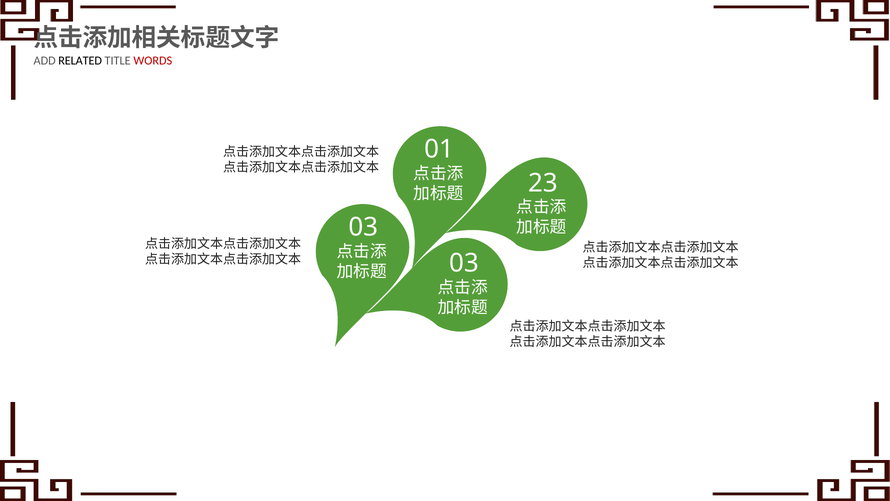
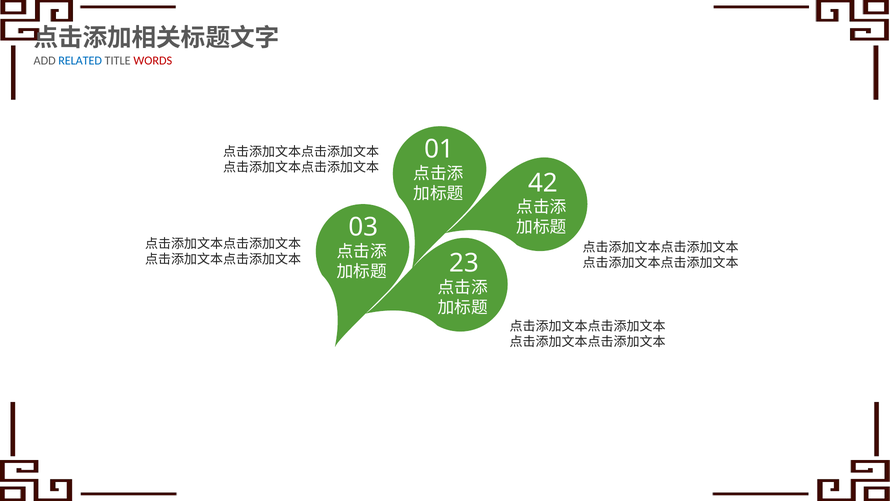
RELATED colour: black -> blue
23: 23 -> 42
03 at (464, 263): 03 -> 23
